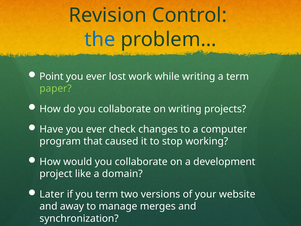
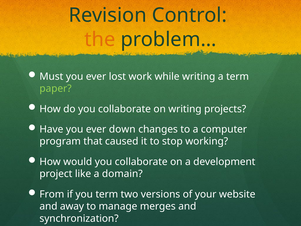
the colour: blue -> orange
Point: Point -> Must
check: check -> down
Later: Later -> From
